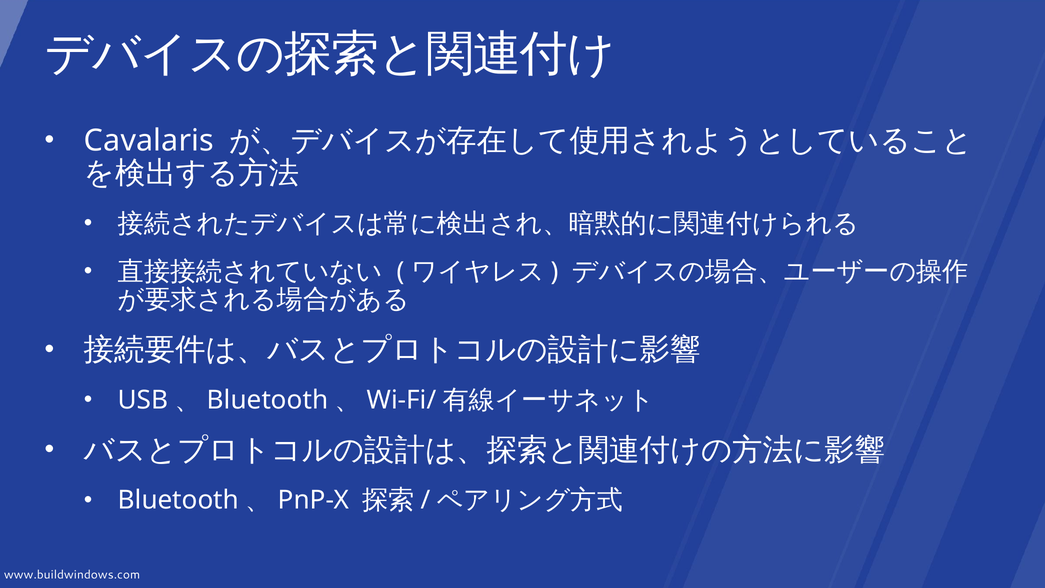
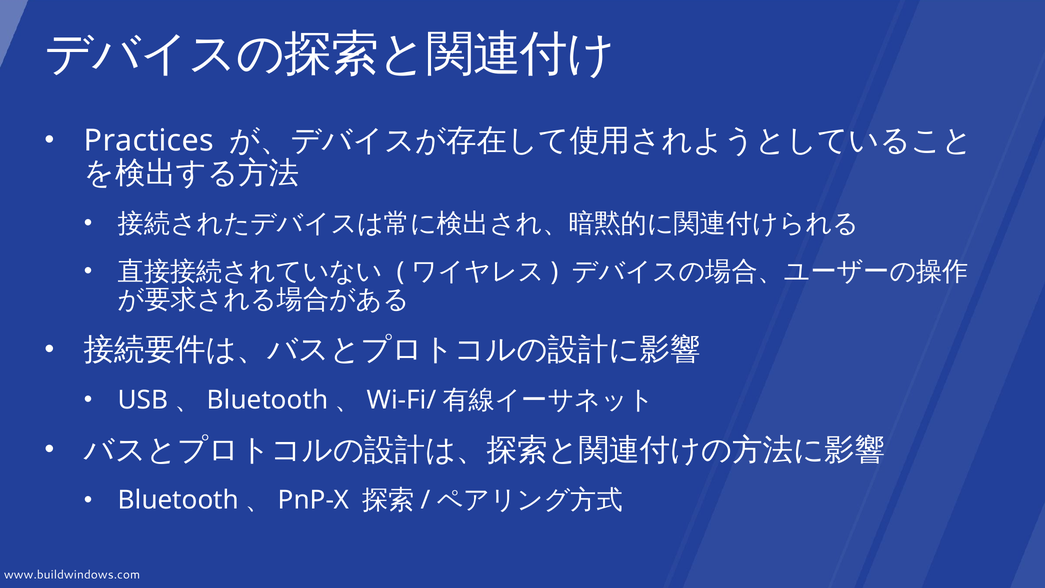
Cavalaris: Cavalaris -> Practices
